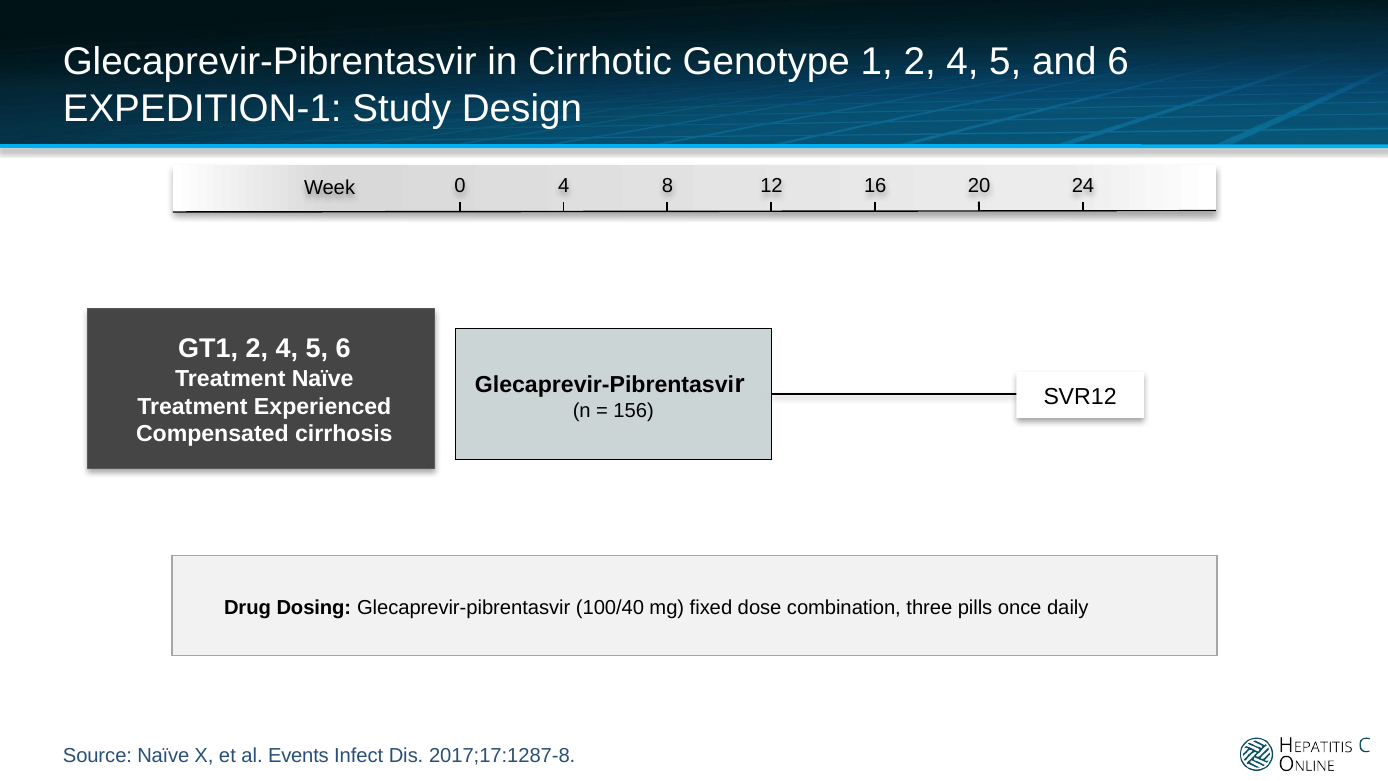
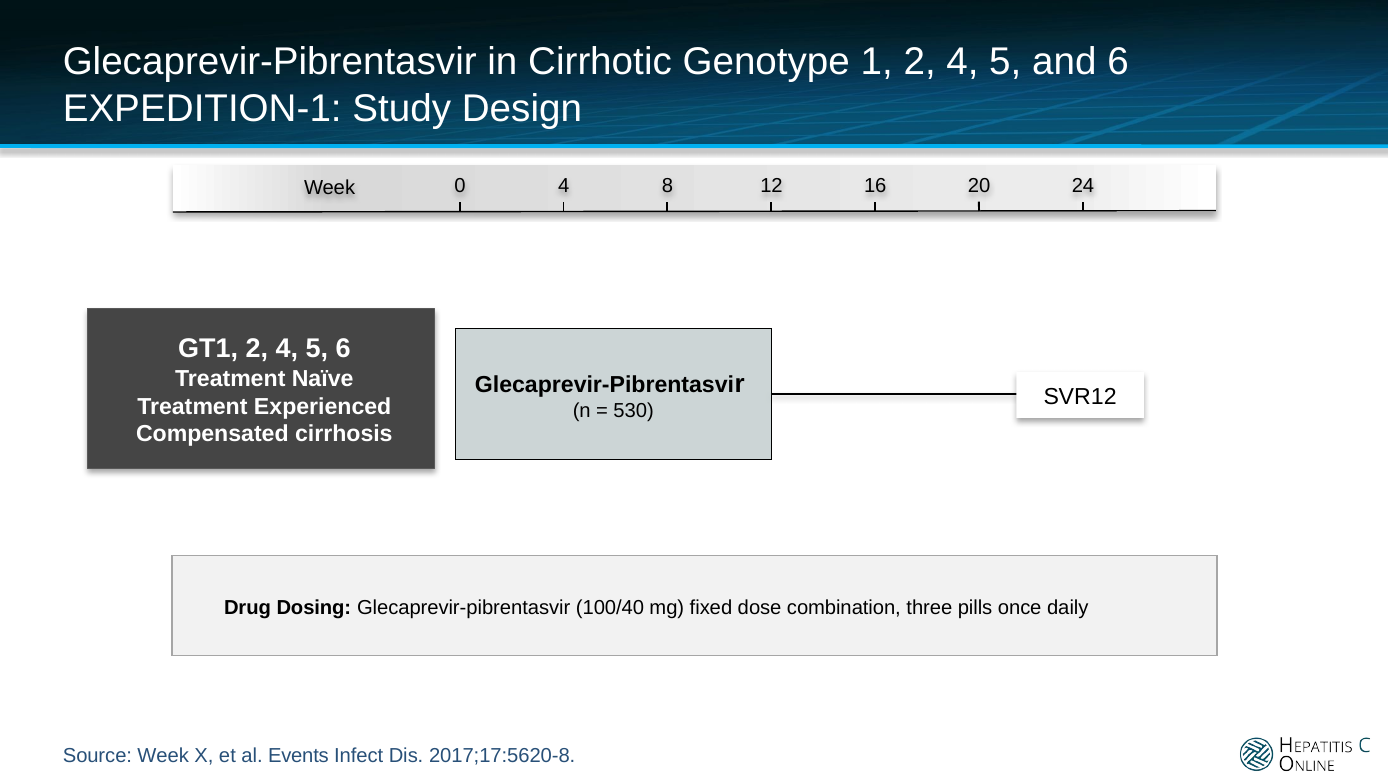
156: 156 -> 530
Source Naïve: Naïve -> Week
2017;17:1287-8: 2017;17:1287-8 -> 2017;17:5620-8
